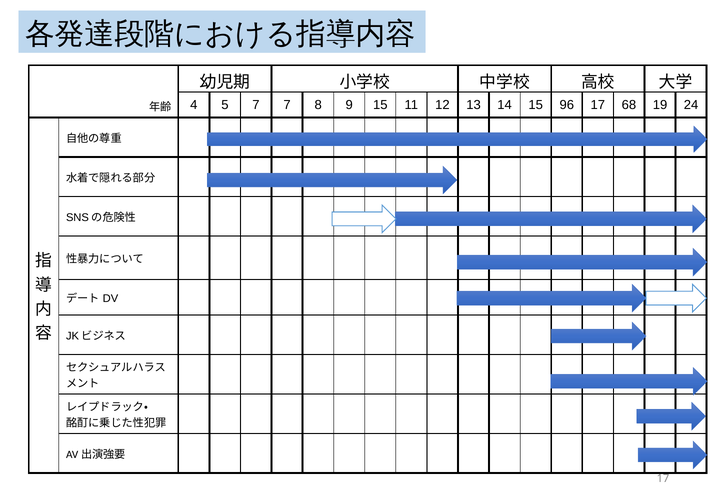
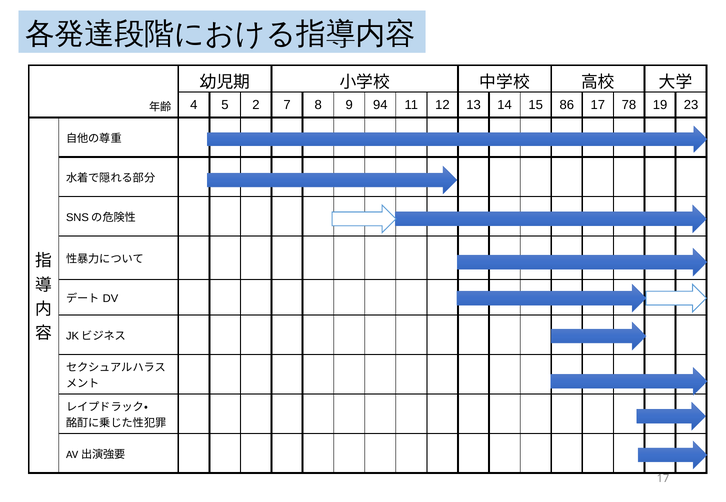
5 7: 7 -> 2
9 15: 15 -> 94
96: 96 -> 86
68: 68 -> 78
24: 24 -> 23
